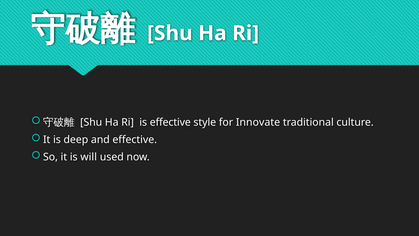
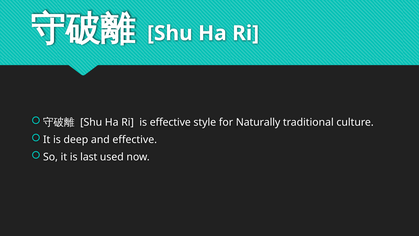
Innovate: Innovate -> Naturally
will: will -> last
